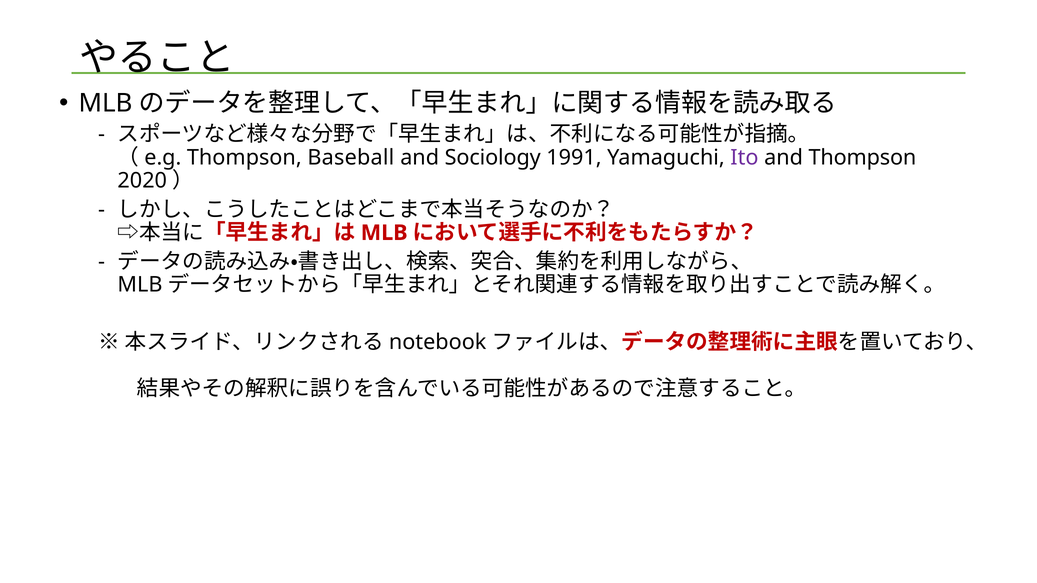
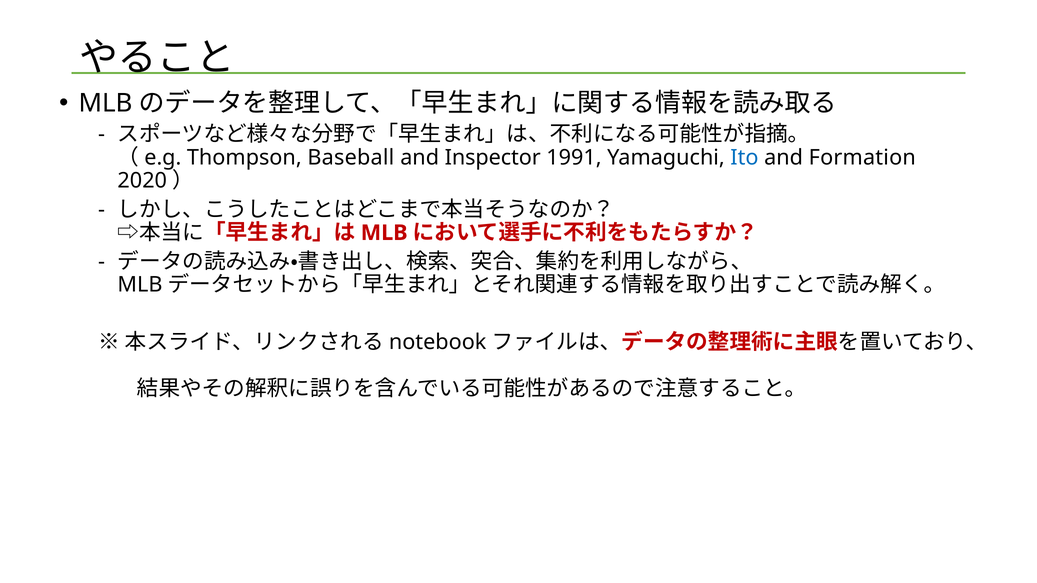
Sociology: Sociology -> Inspector
Ito colour: purple -> blue
and Thompson: Thompson -> Formation
